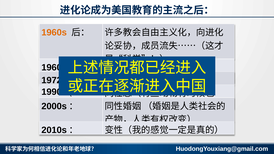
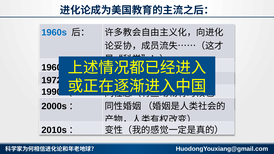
1960s at (54, 33) colour: orange -> blue
